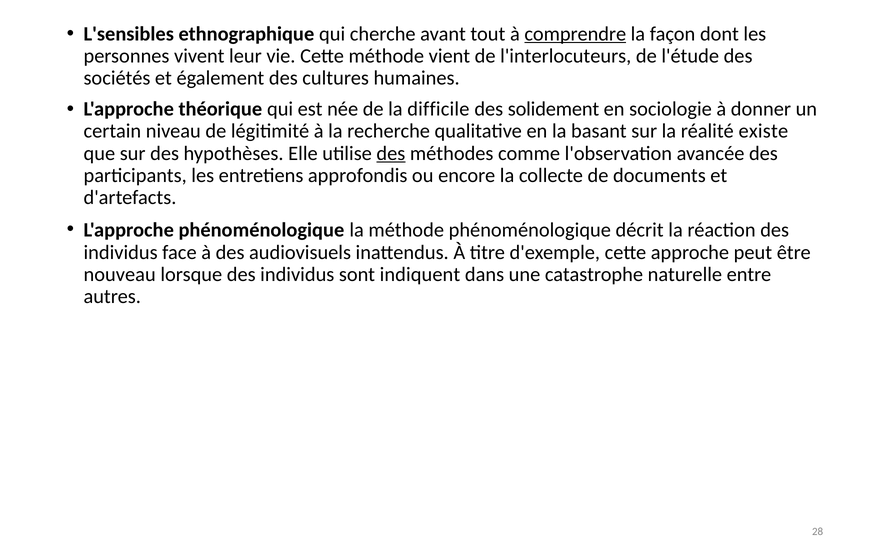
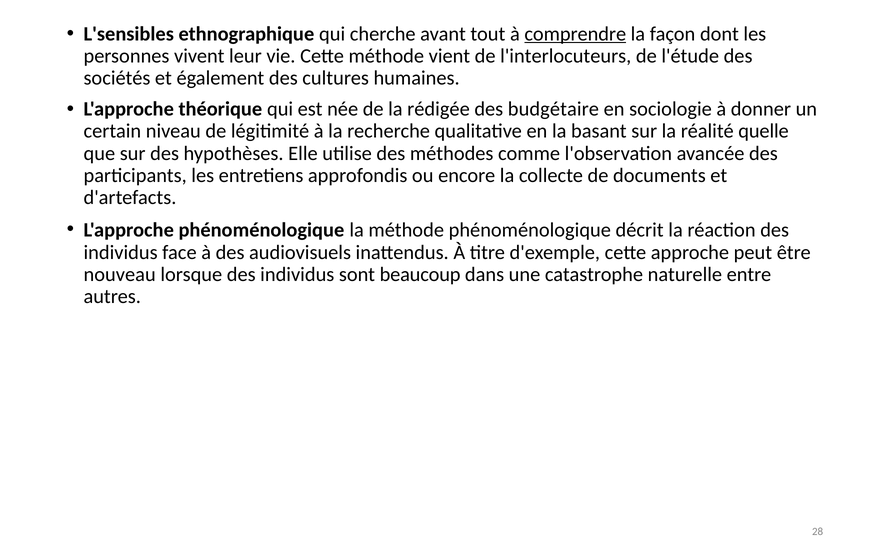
difficile: difficile -> rédigée
solidement: solidement -> budgétaire
existe: existe -> quelle
des at (391, 153) underline: present -> none
indiquent: indiquent -> beaucoup
